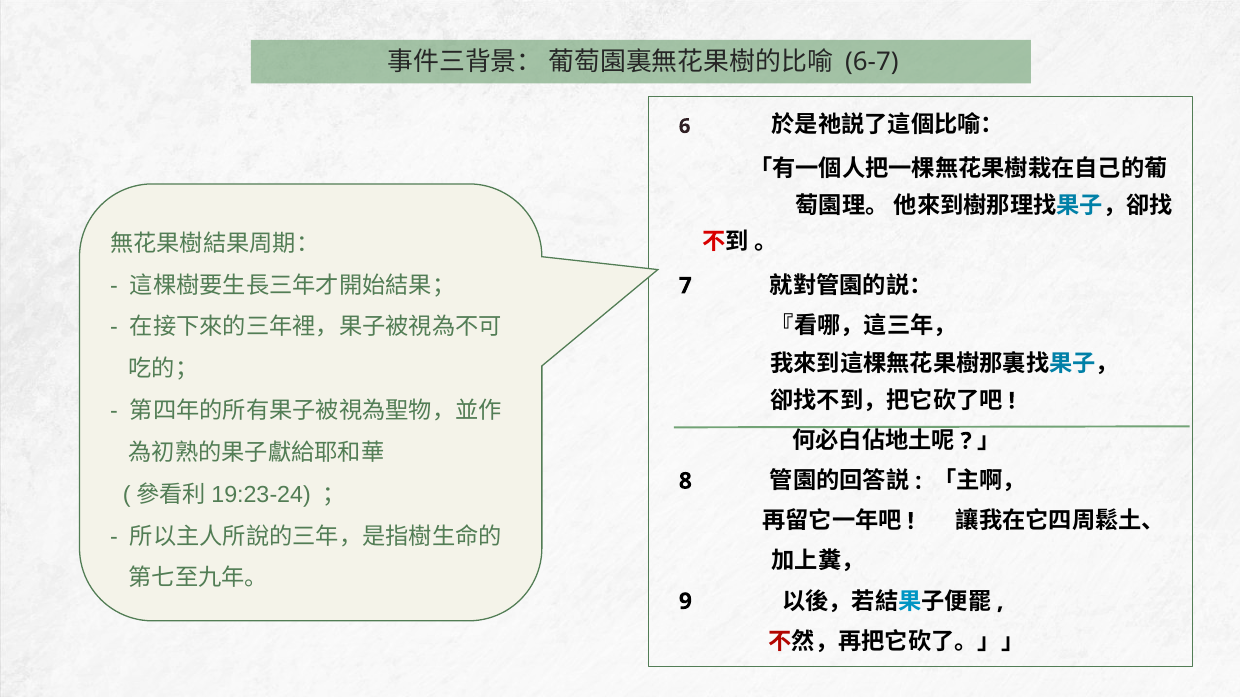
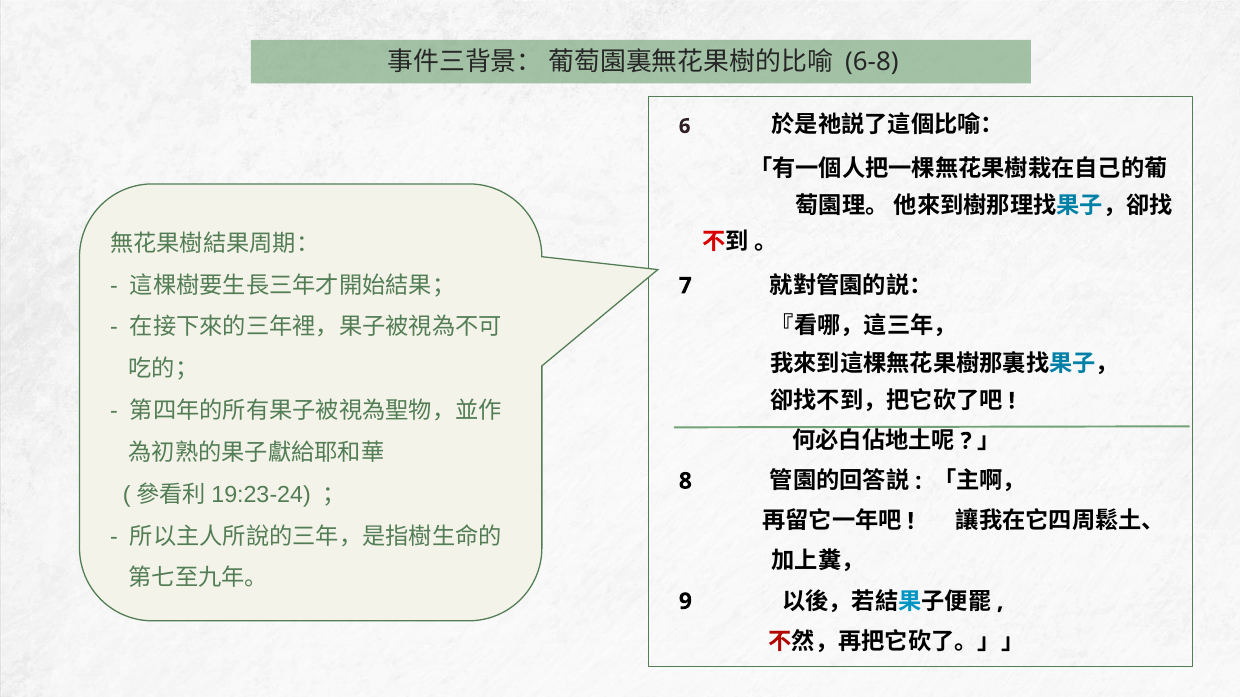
6-7: 6-7 -> 6-8
